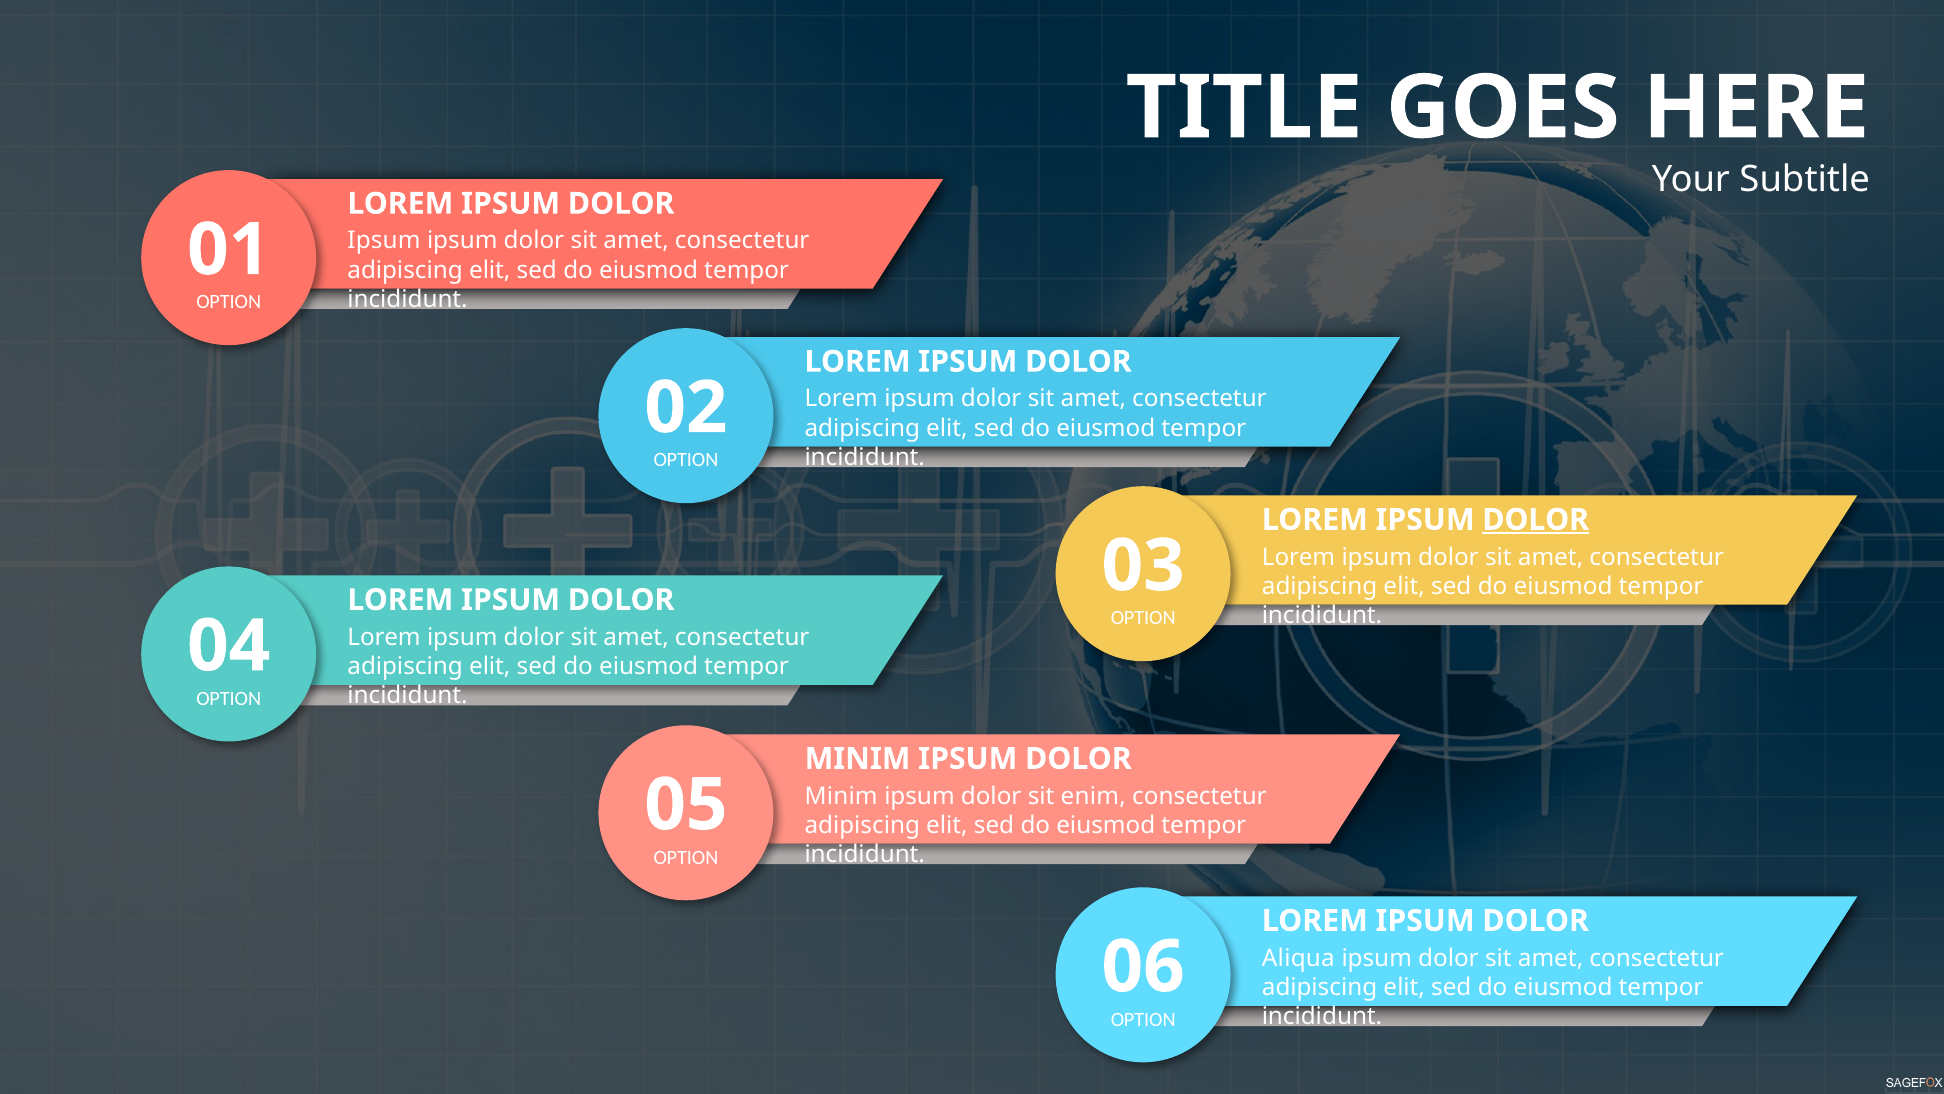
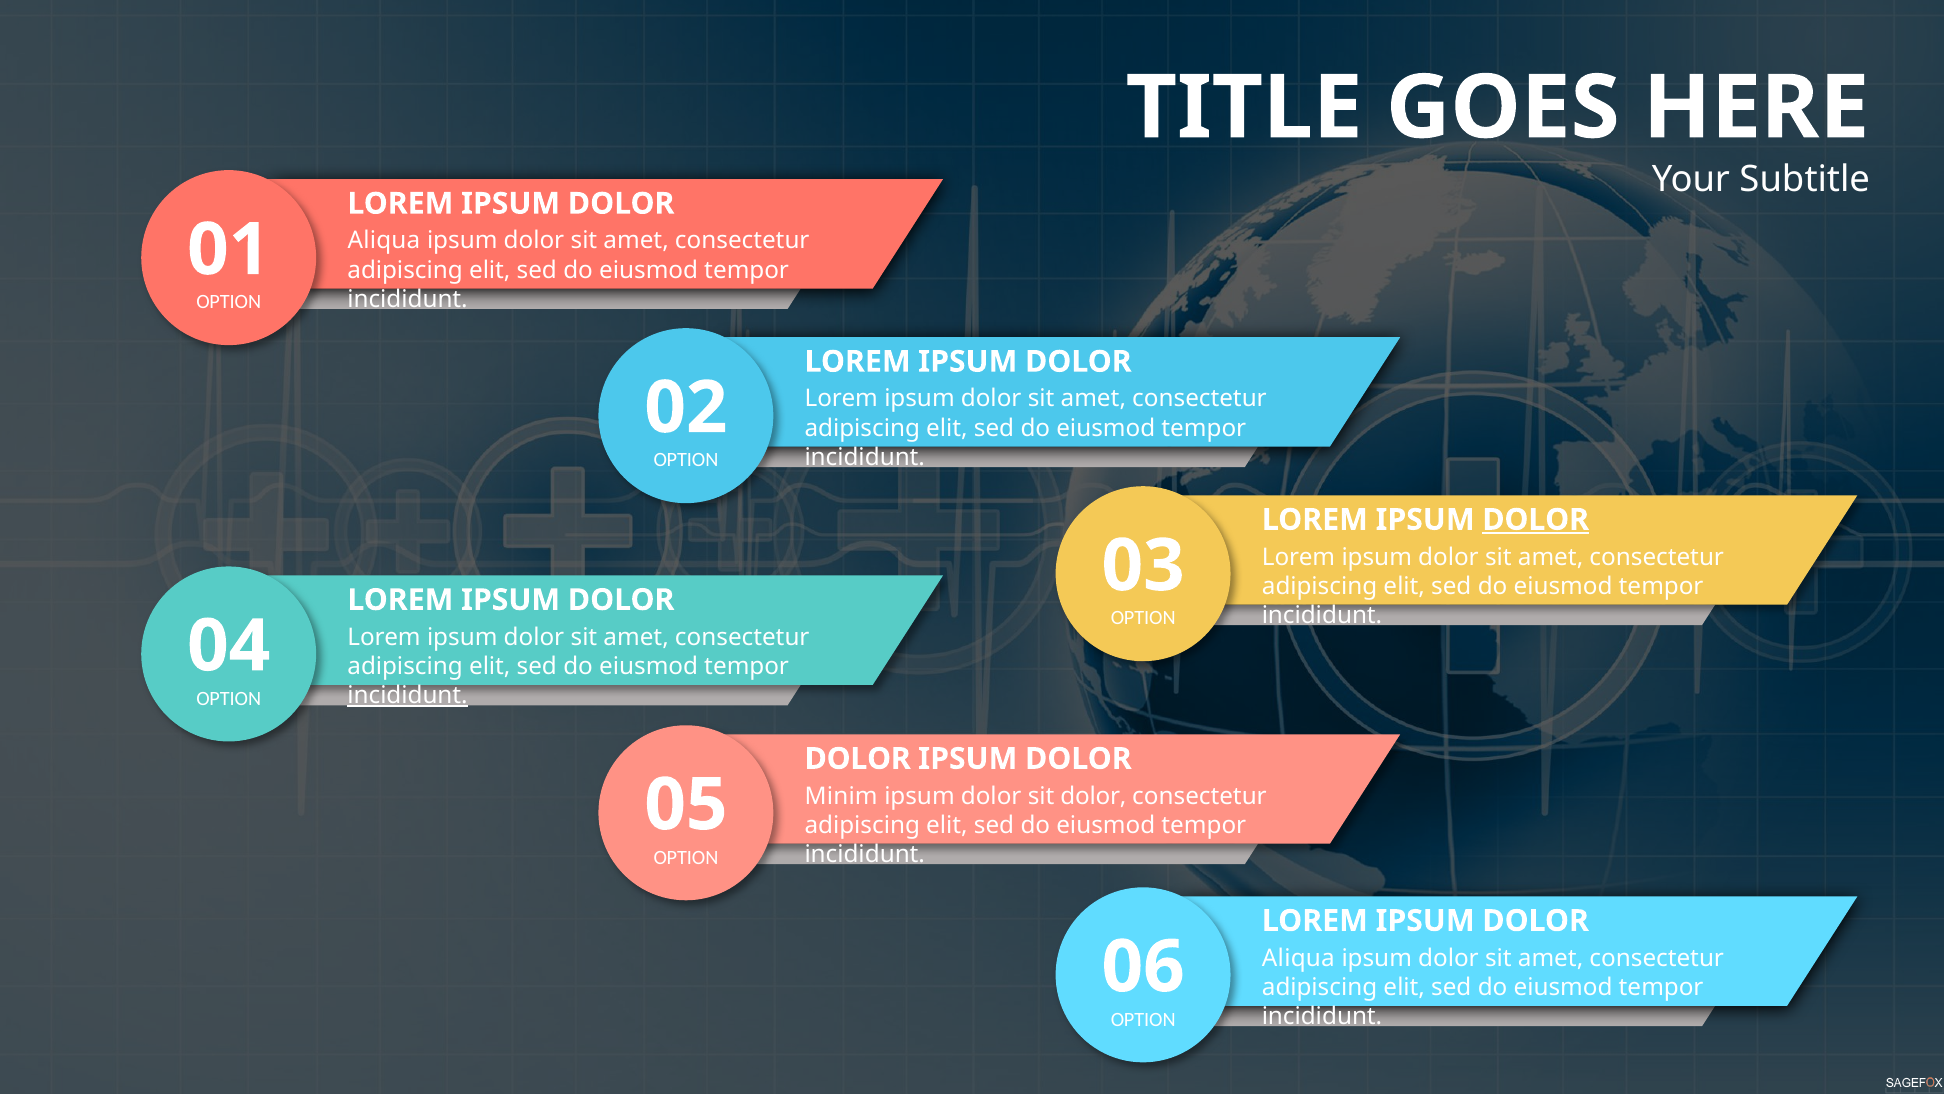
Ipsum at (384, 241): Ipsum -> Aliqua
incididunt at (408, 695) underline: none -> present
MINIM at (858, 758): MINIM -> DOLOR
sit enim: enim -> dolor
